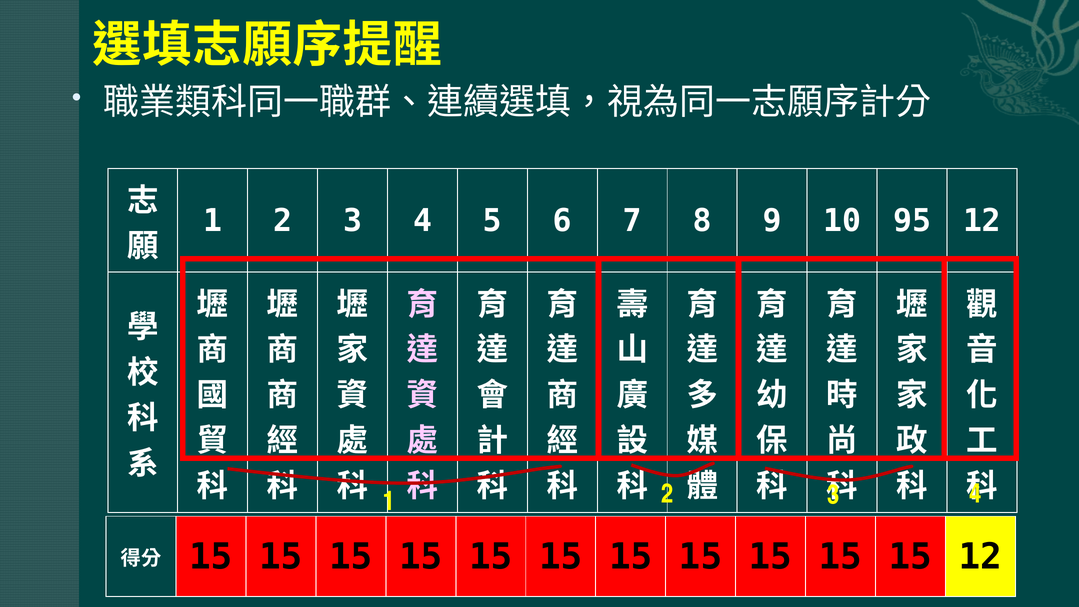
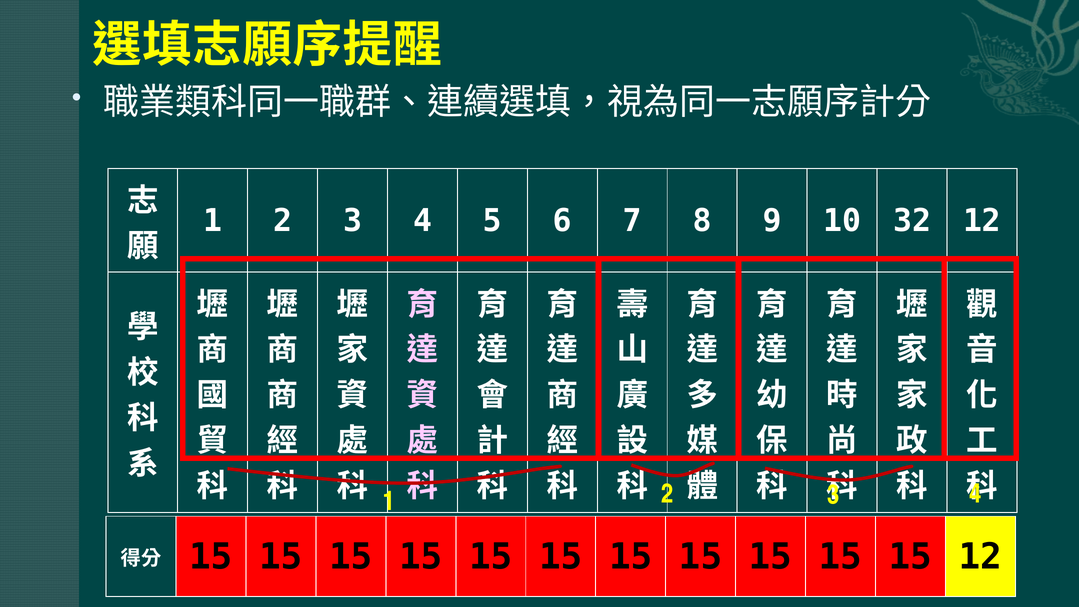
95: 95 -> 32
